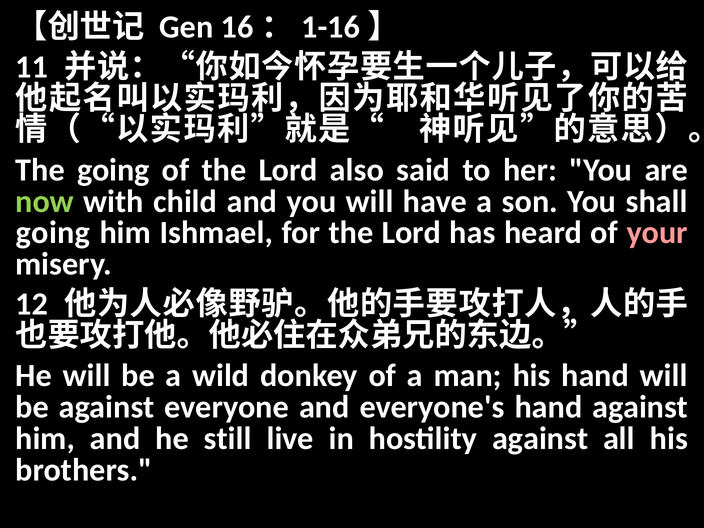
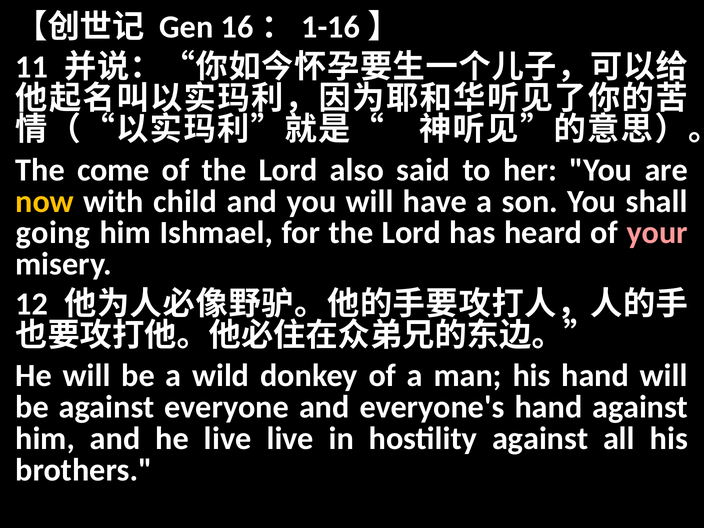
The going: going -> come
now colour: light green -> yellow
he still: still -> live
